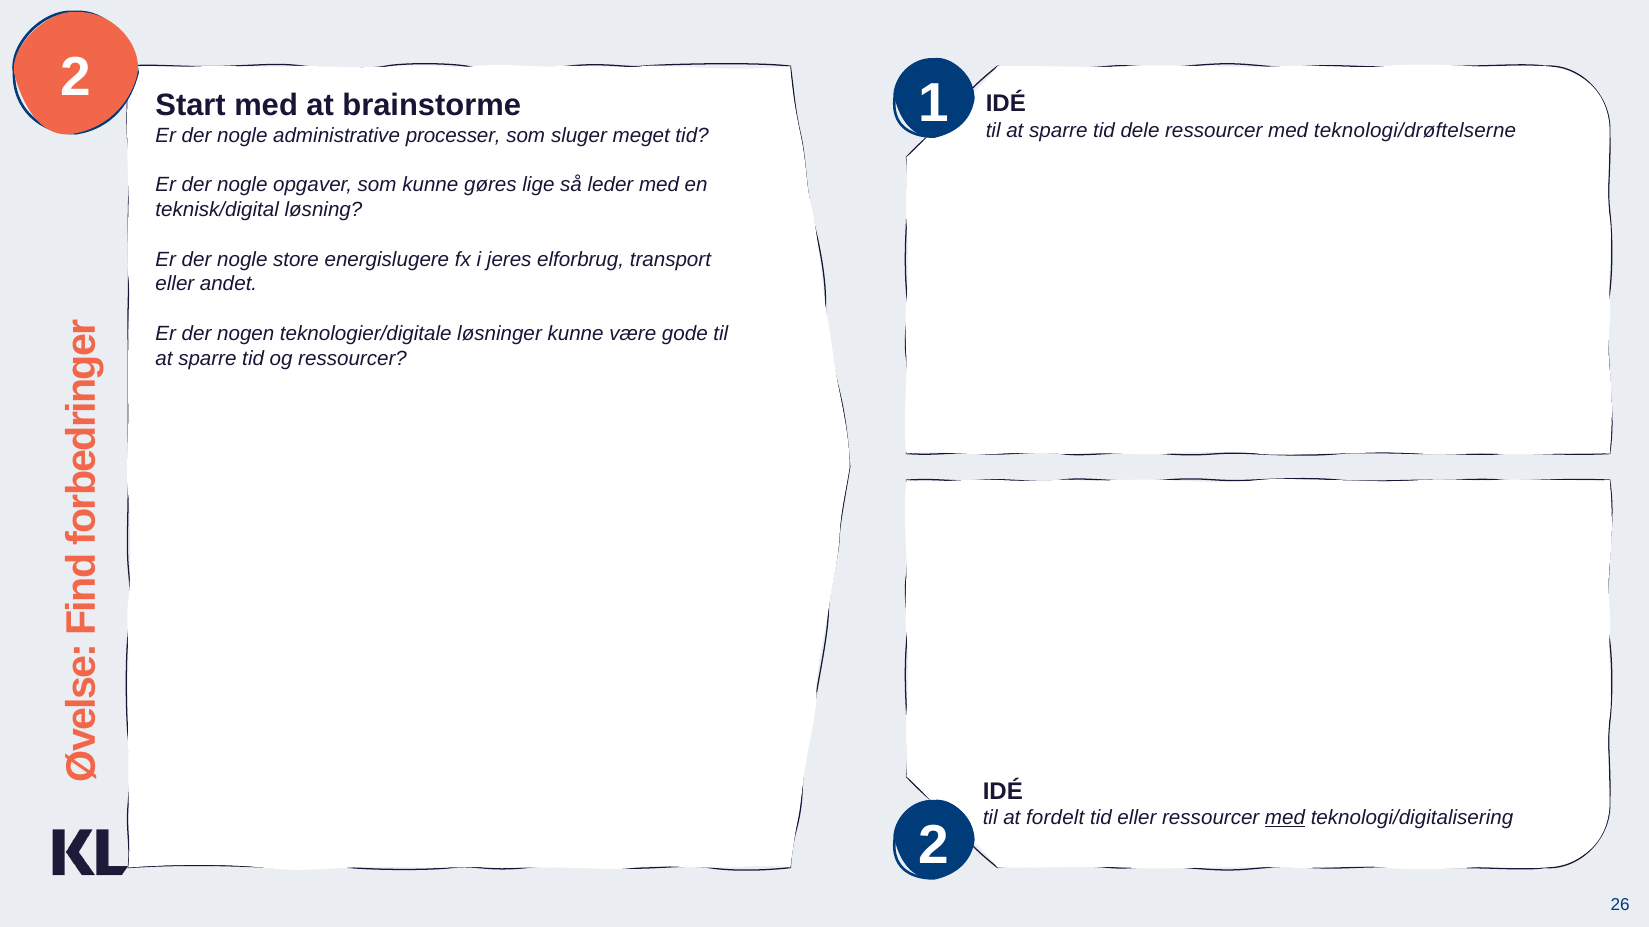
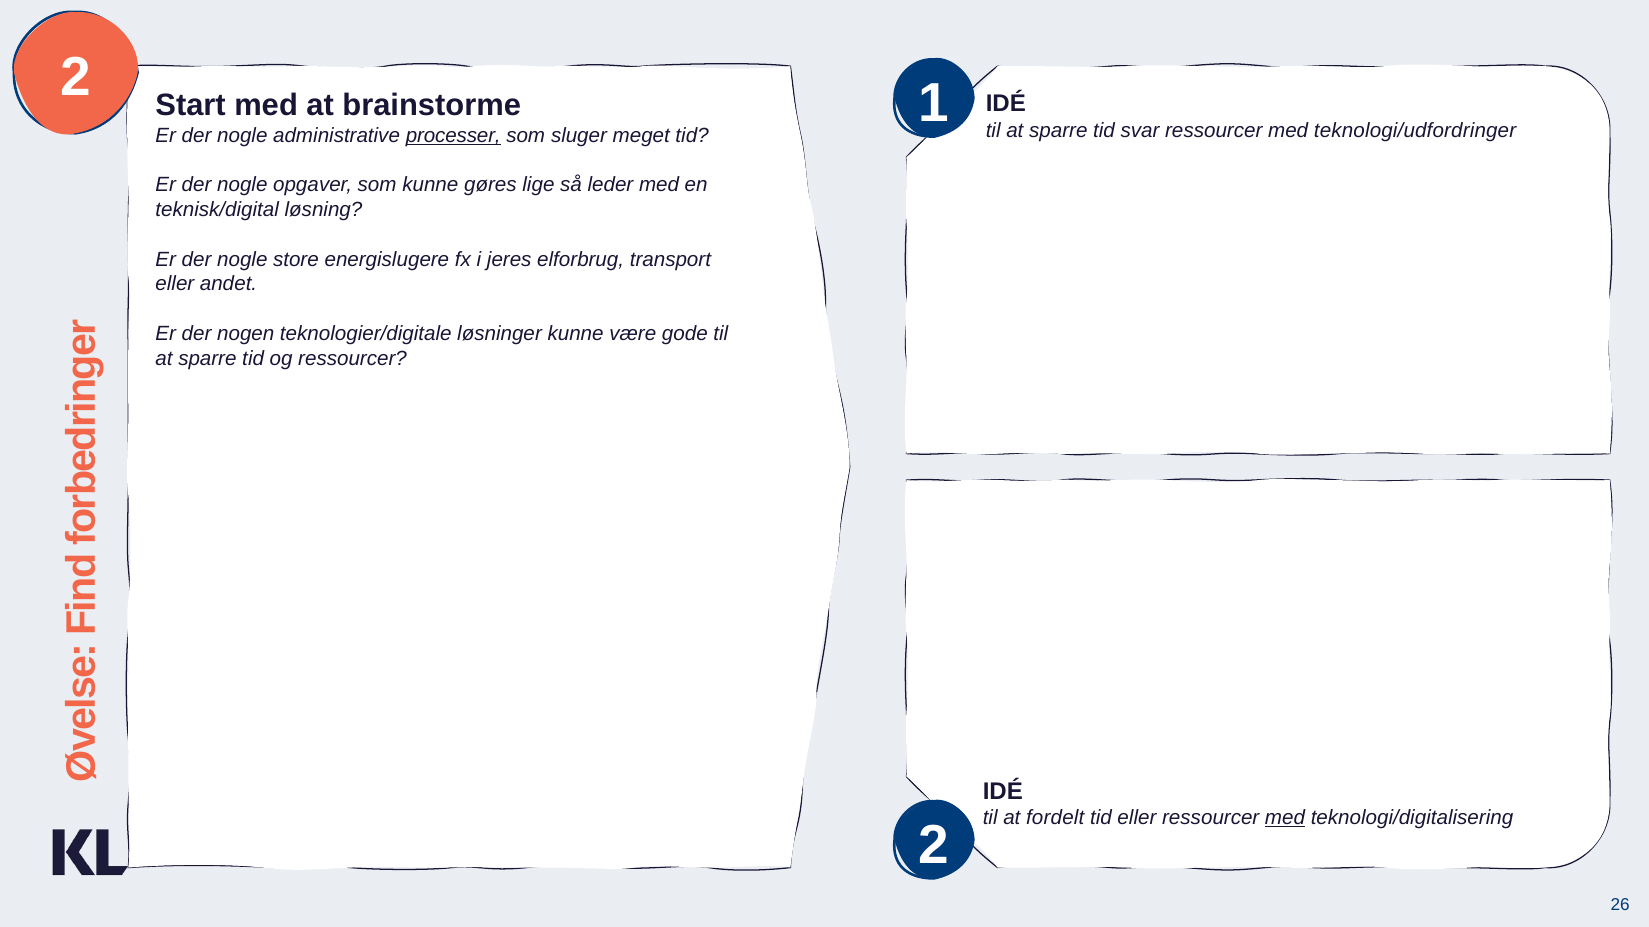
dele: dele -> svar
teknologi/drøftelserne: teknologi/drøftelserne -> teknologi/udfordringer
processer underline: none -> present
